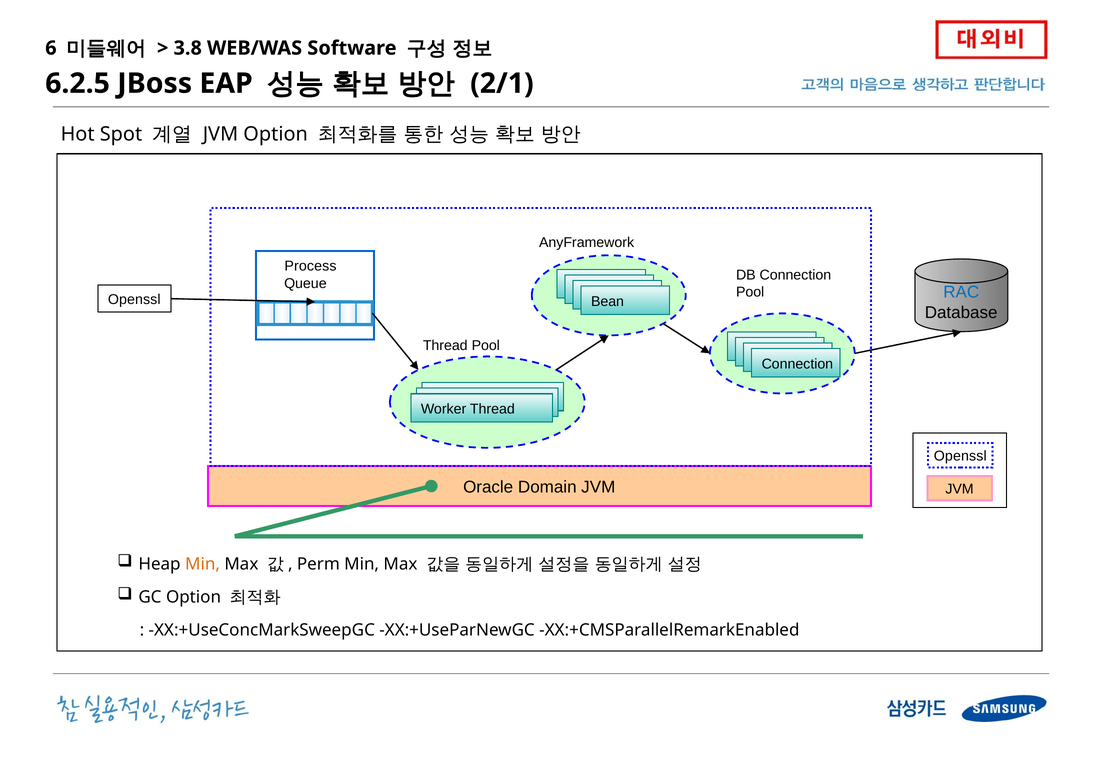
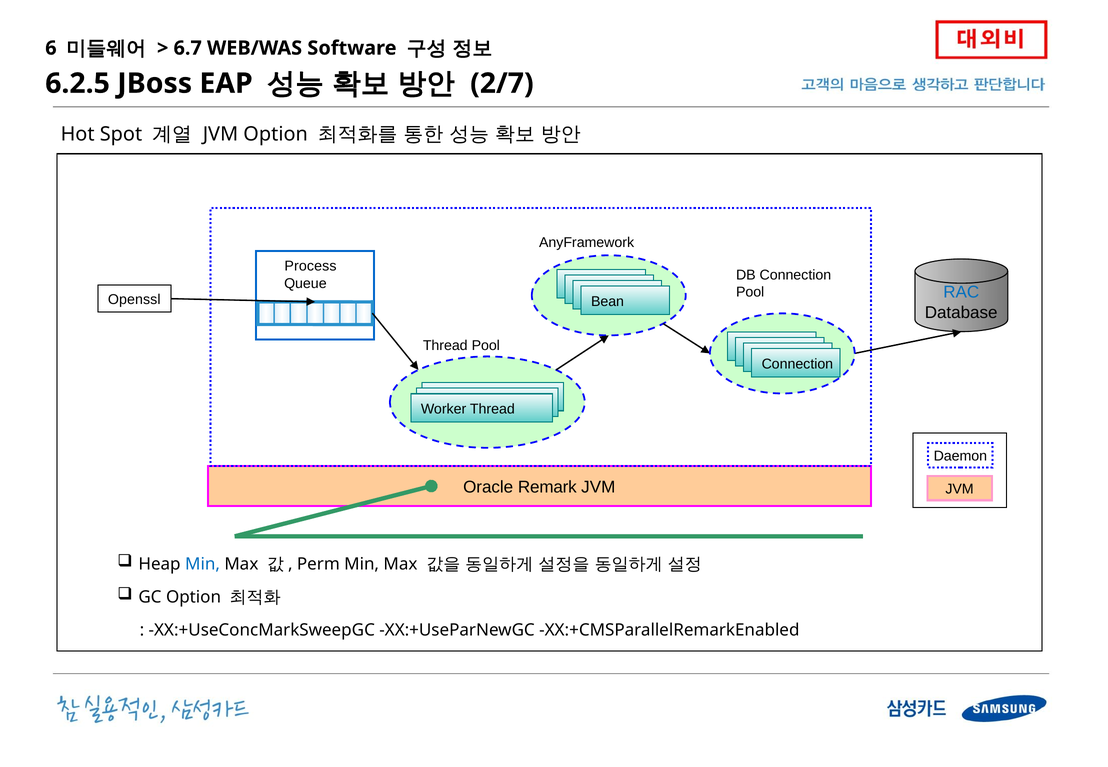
3.8: 3.8 -> 6.7
2/1: 2/1 -> 2/7
Openssl at (960, 456): Openssl -> Daemon
Domain: Domain -> Remark
Min at (203, 564) colour: orange -> blue
